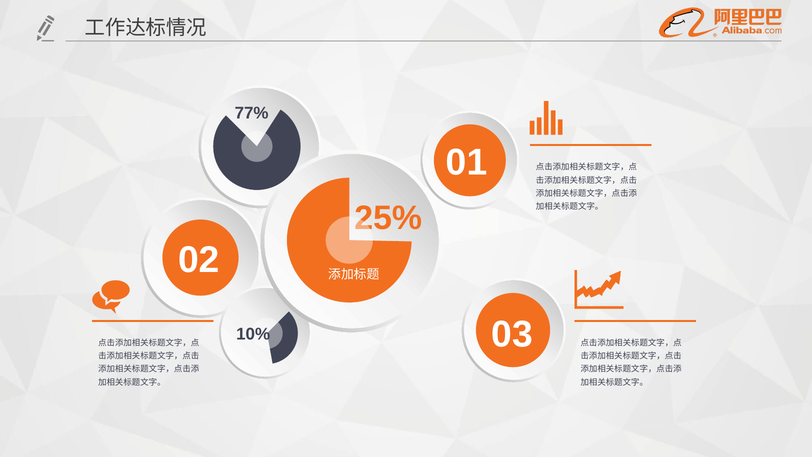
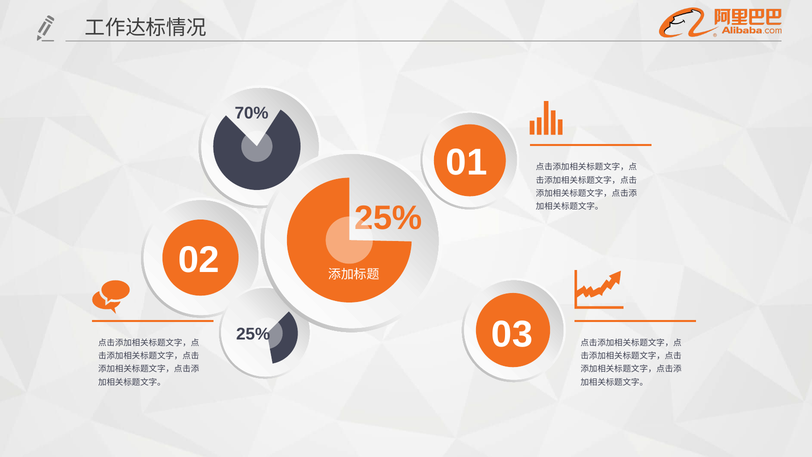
77%: 77% -> 70%
10% at (253, 334): 10% -> 25%
